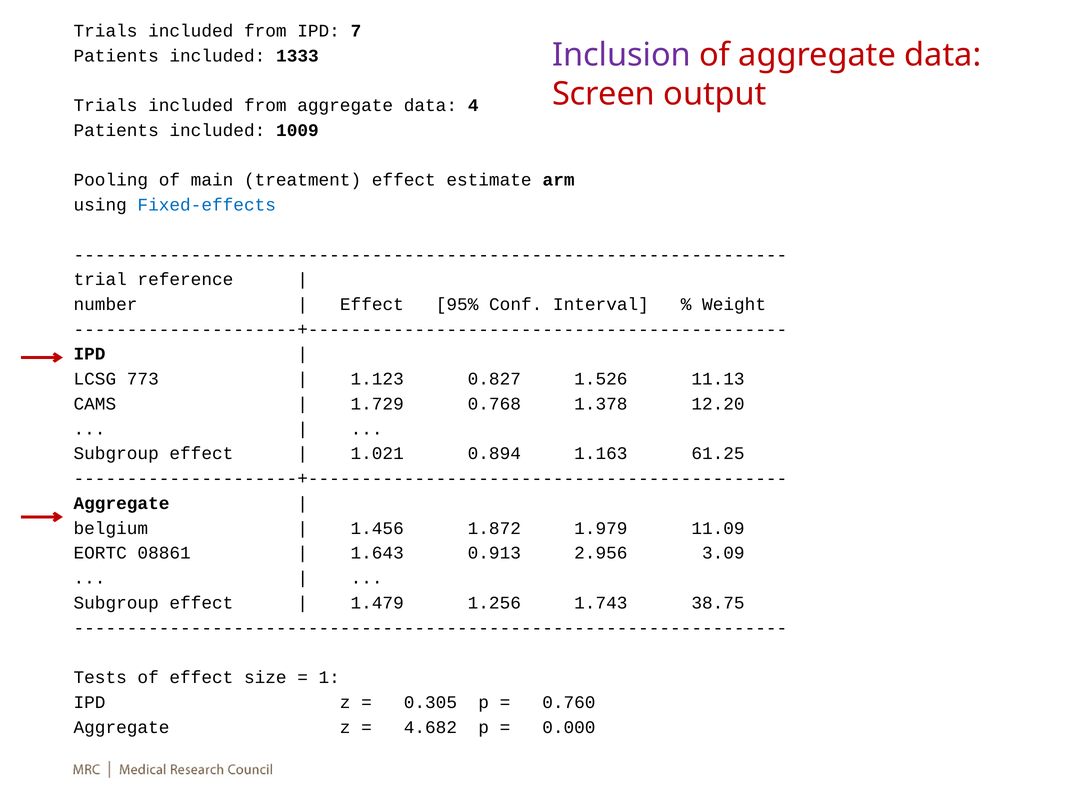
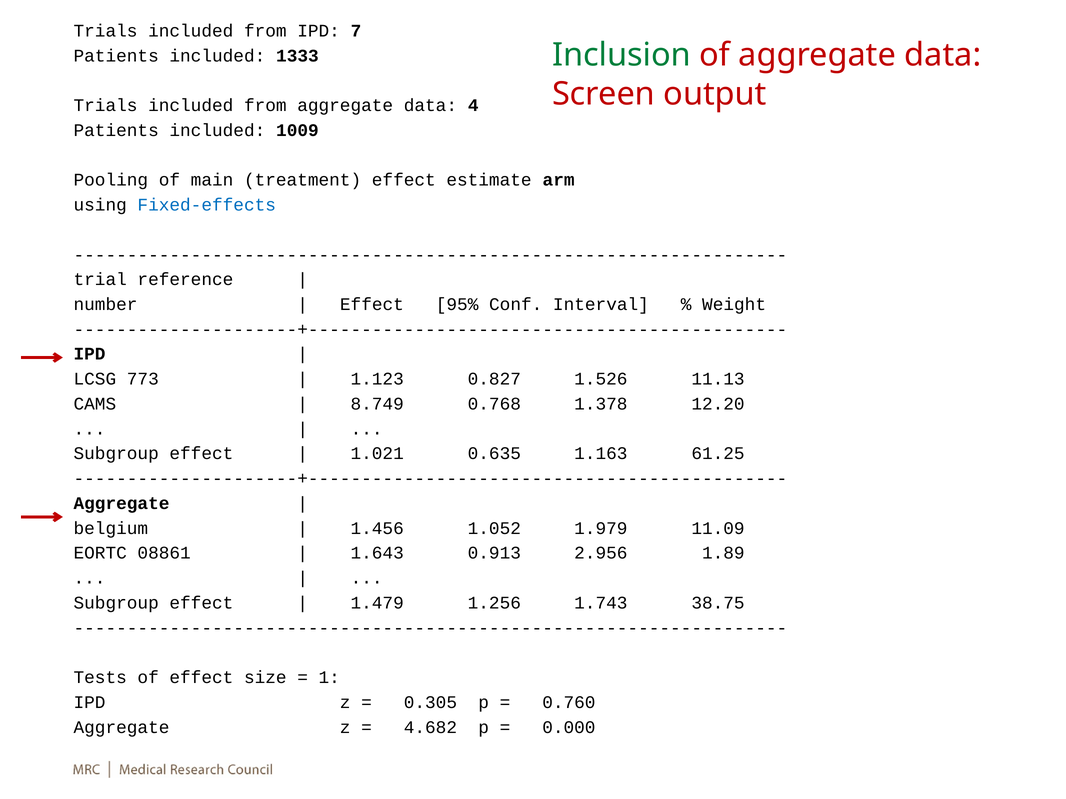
Inclusion colour: purple -> green
1.729: 1.729 -> 8.749
0.894: 0.894 -> 0.635
1.872: 1.872 -> 1.052
3.09: 3.09 -> 1.89
